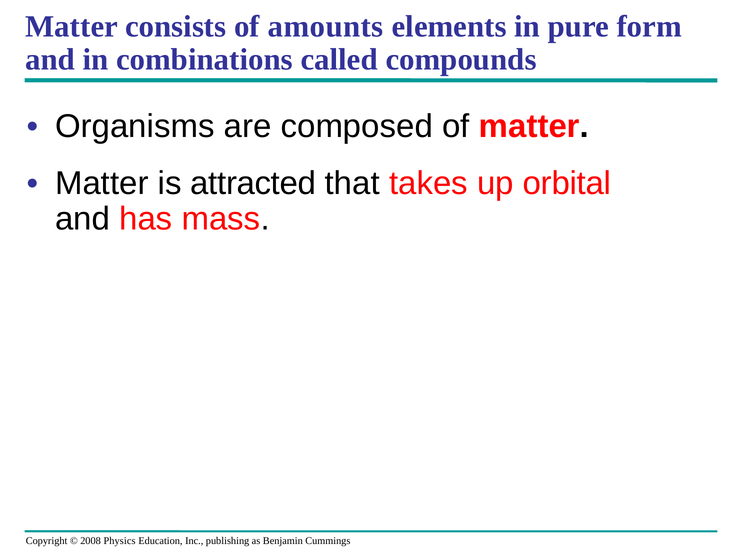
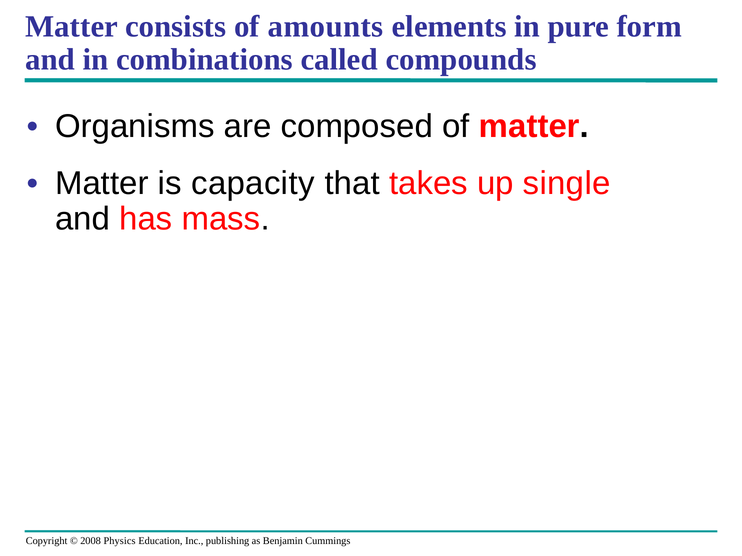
attracted: attracted -> capacity
orbital: orbital -> single
